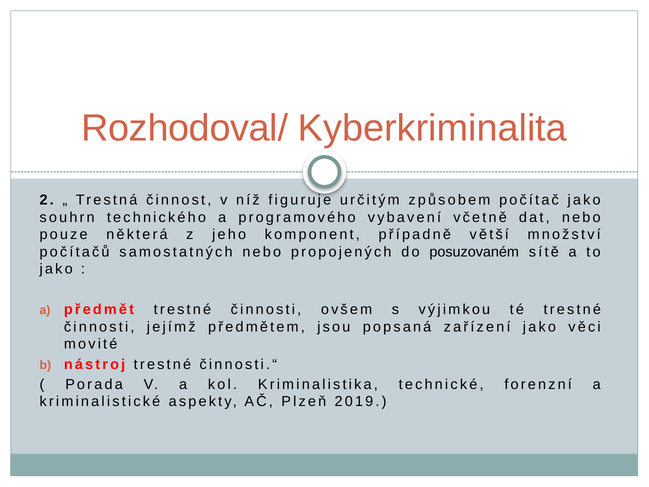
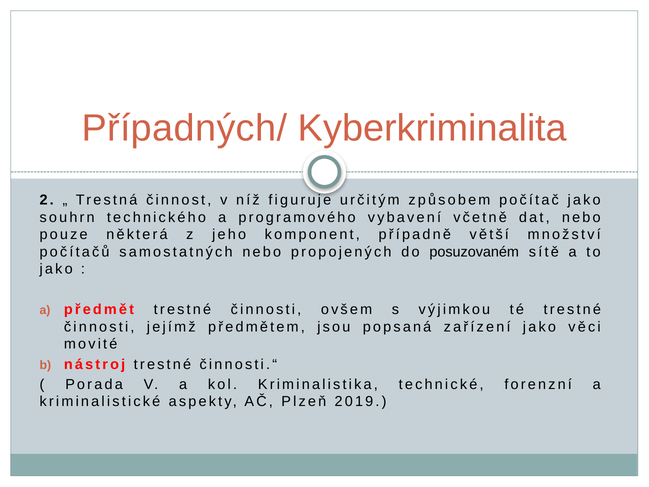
Rozhodoval/: Rozhodoval/ -> Případných/
